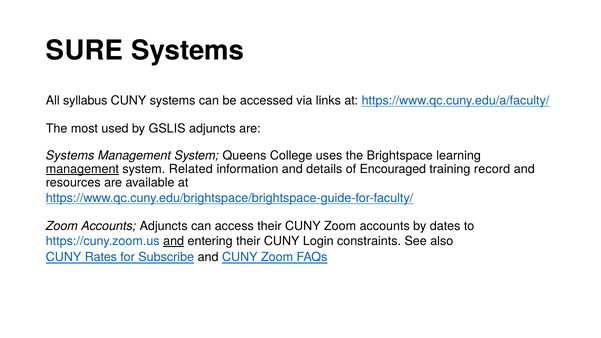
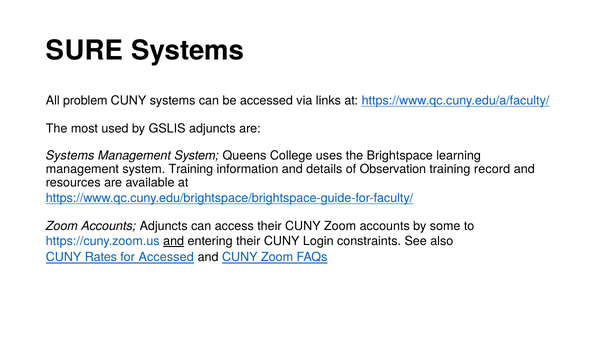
syllabus: syllabus -> problem
management at (82, 169) underline: present -> none
system Related: Related -> Training
Encouraged: Encouraged -> Observation
dates: dates -> some
for Subscribe: Subscribe -> Accessed
